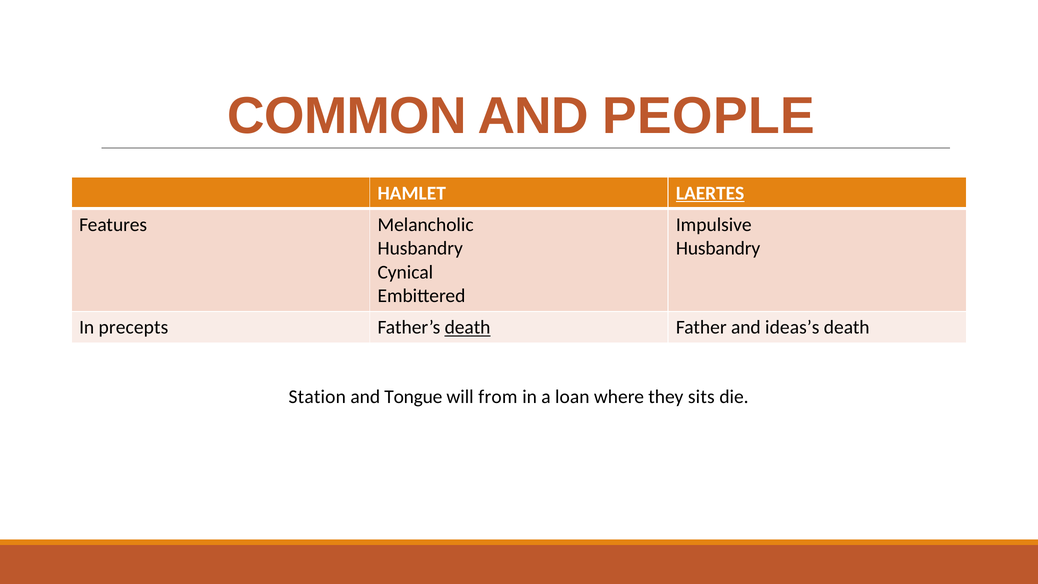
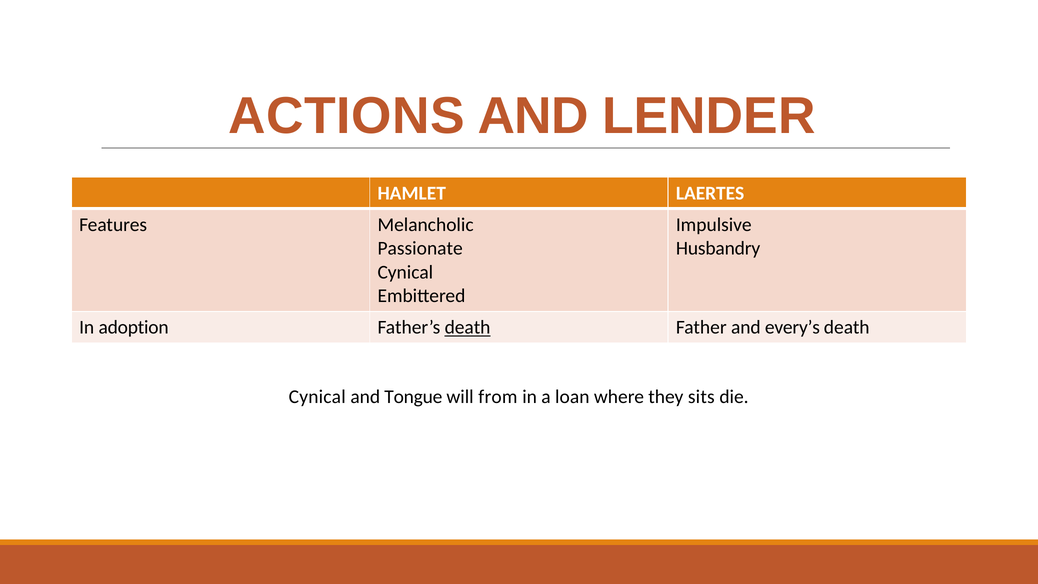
COMMON: COMMON -> ACTIONS
PEOPLE: PEOPLE -> LENDER
LAERTES underline: present -> none
Husbandry at (420, 248): Husbandry -> Passionate
precepts: precepts -> adoption
ideas’s: ideas’s -> every’s
Station at (317, 397): Station -> Cynical
